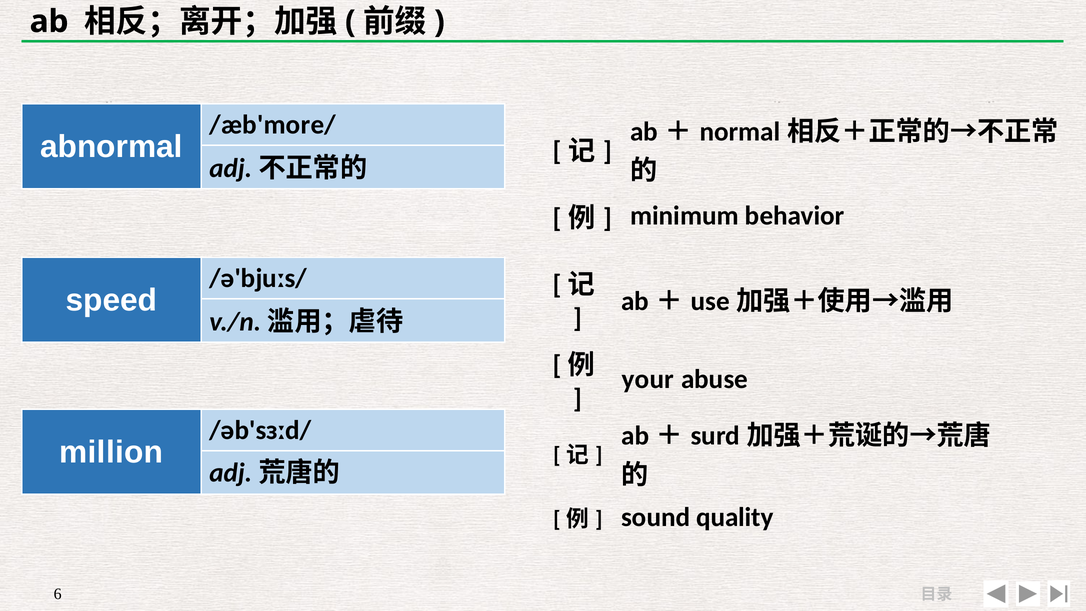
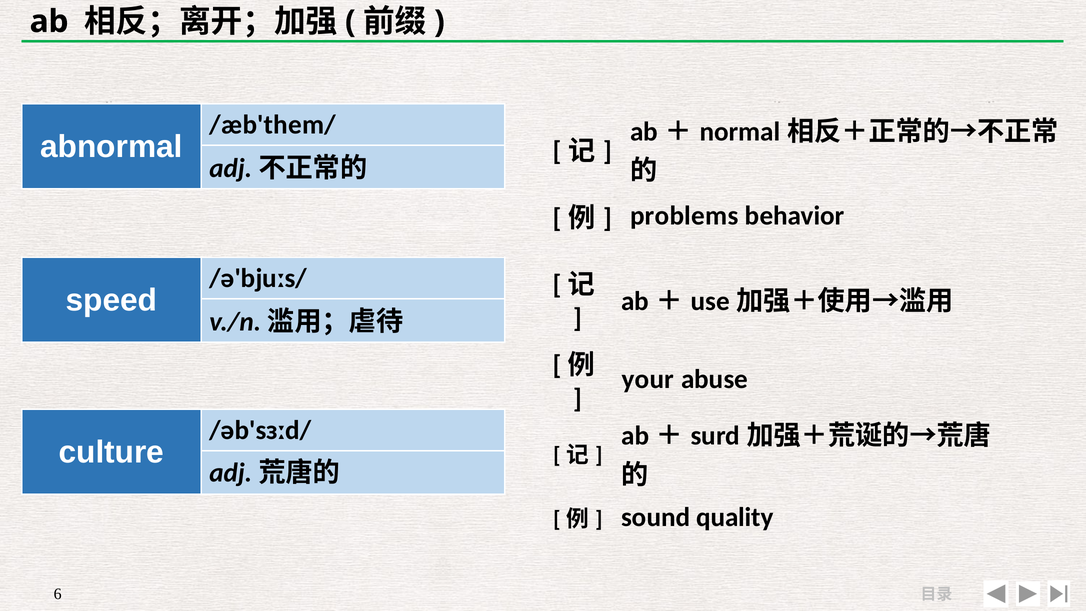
/æb'more/: /æb'more/ -> /æb'them/
minimum: minimum -> problems
million: million -> culture
